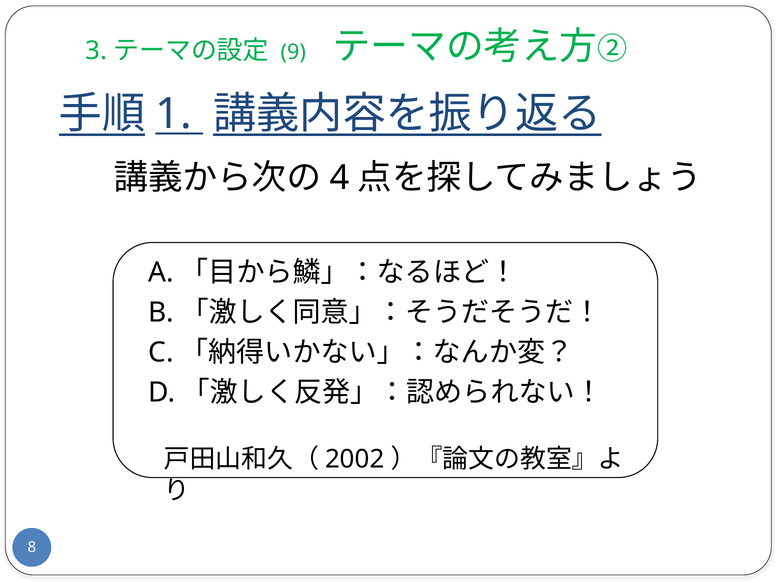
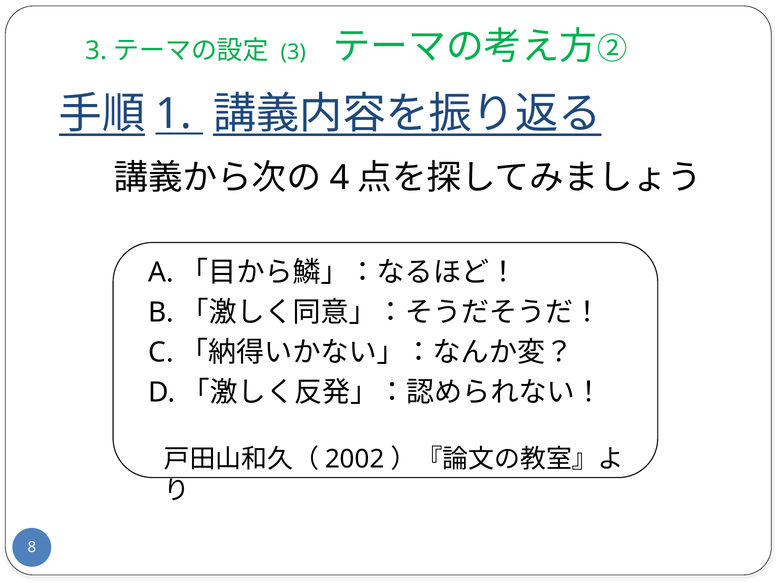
9 at (293, 52): 9 -> 3
